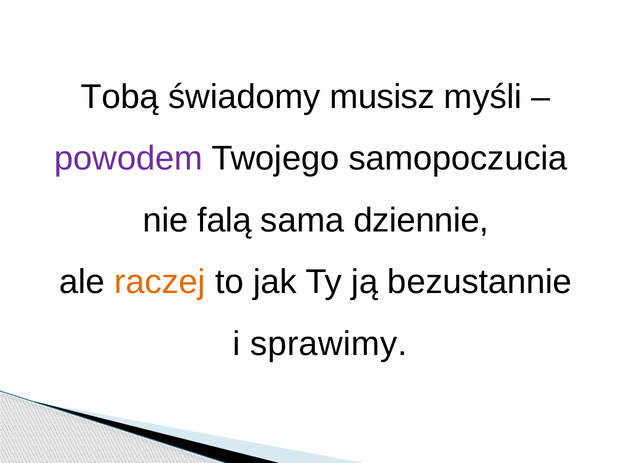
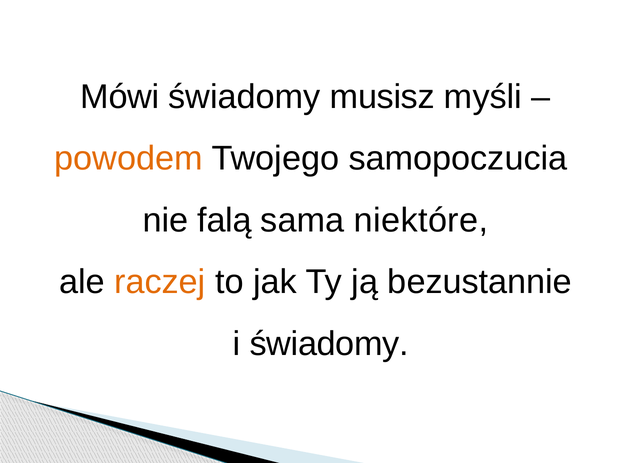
Tobą: Tobą -> Mówi
powodem colour: purple -> orange
dziennie: dziennie -> niektóre
i sprawimy: sprawimy -> świadomy
